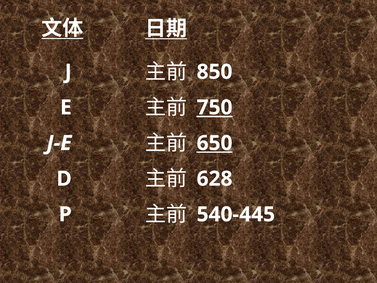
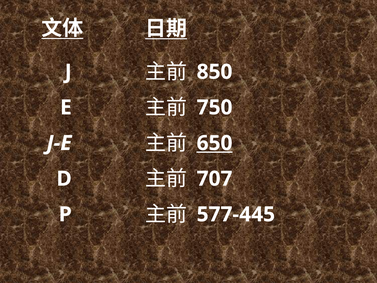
750 underline: present -> none
628: 628 -> 707
540-445: 540-445 -> 577-445
